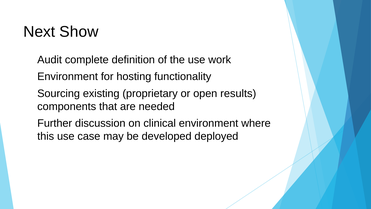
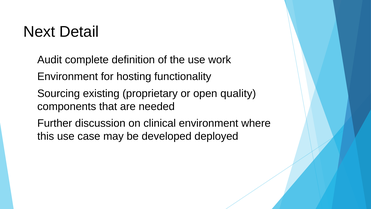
Show: Show -> Detail
results: results -> quality
